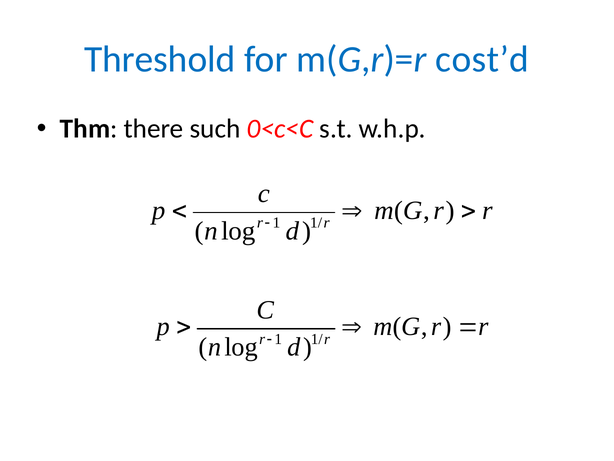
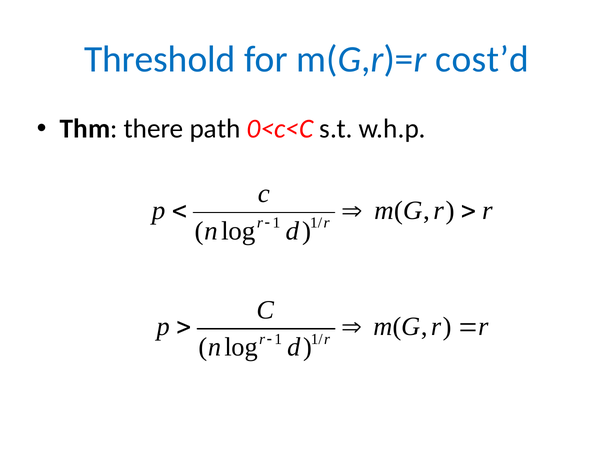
such: such -> path
